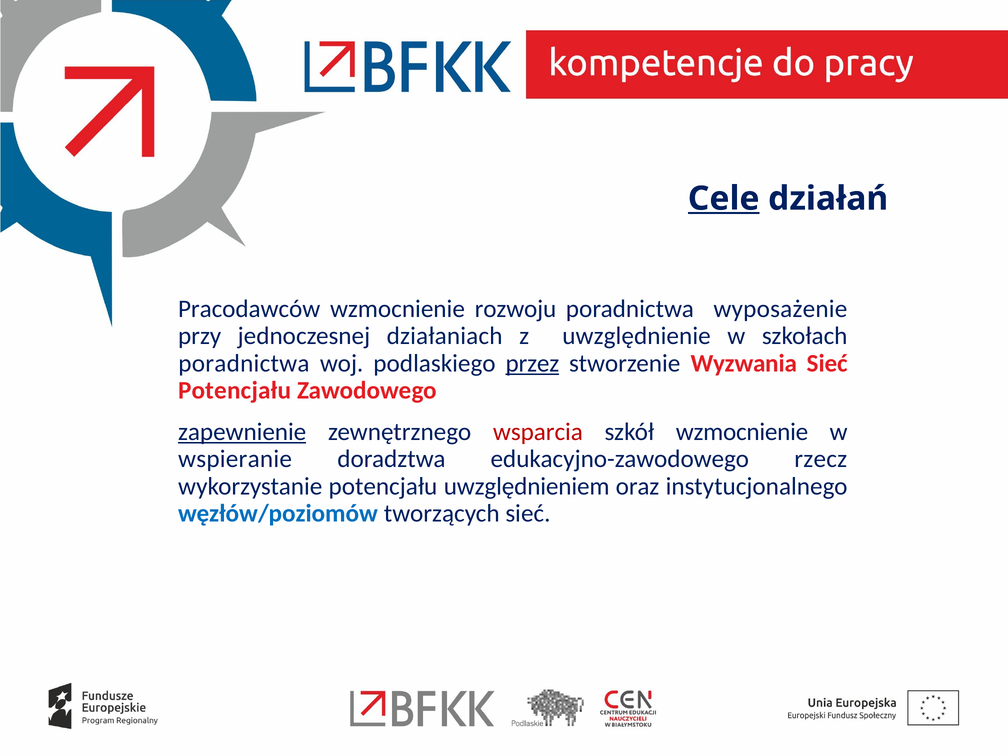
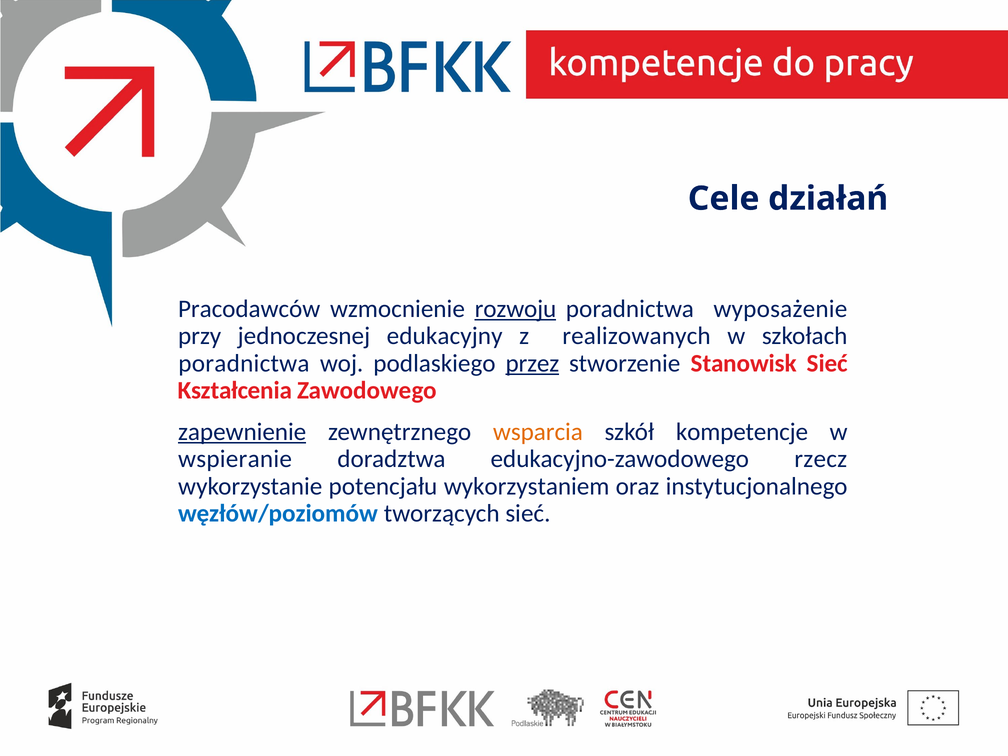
Cele underline: present -> none
rozwoju underline: none -> present
działaniach: działaniach -> edukacyjny
uwzględnienie: uwzględnienie -> realizowanych
Wyzwania: Wyzwania -> Stanowisk
Potencjału at (235, 391): Potencjału -> Kształcenia
wsparcia colour: red -> orange
szkół wzmocnienie: wzmocnienie -> kompetencje
uwzględnieniem: uwzględnieniem -> wykorzystaniem
